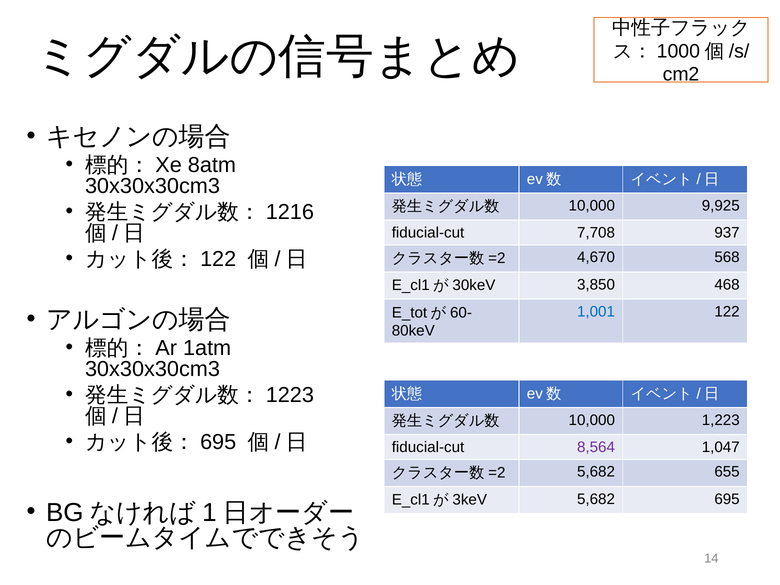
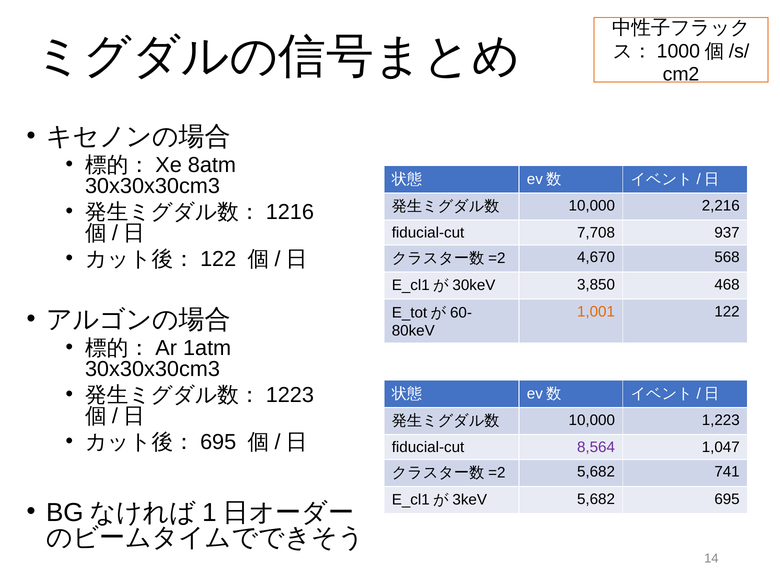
9,925: 9,925 -> 2,216
1,001 colour: blue -> orange
655: 655 -> 741
